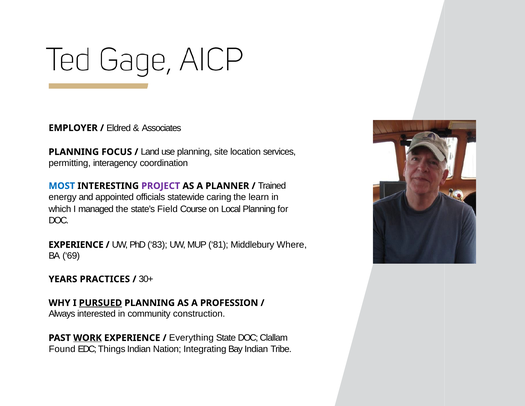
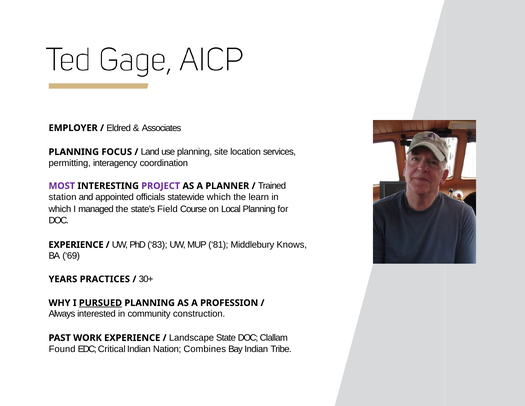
MOST colour: blue -> purple
energy: energy -> station
statewide caring: caring -> which
Where: Where -> Knows
WORK underline: present -> none
Everything: Everything -> Landscape
Things: Things -> Critical
Integrating: Integrating -> Combines
